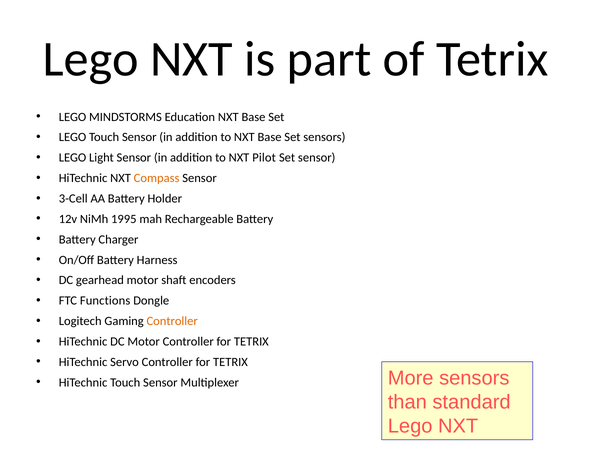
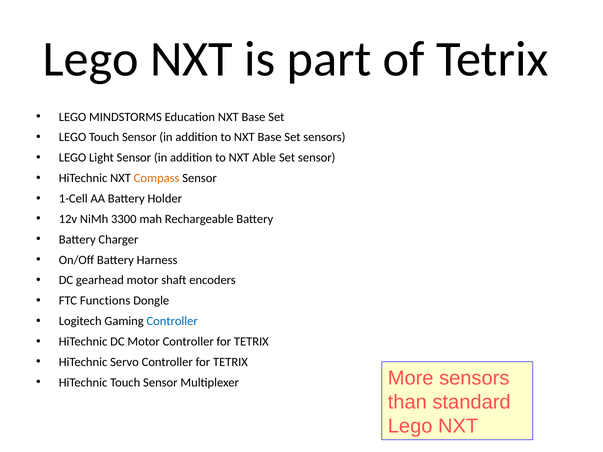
Pilot: Pilot -> Able
3-Cell: 3-Cell -> 1-Cell
1995: 1995 -> 3300
Controller at (172, 321) colour: orange -> blue
